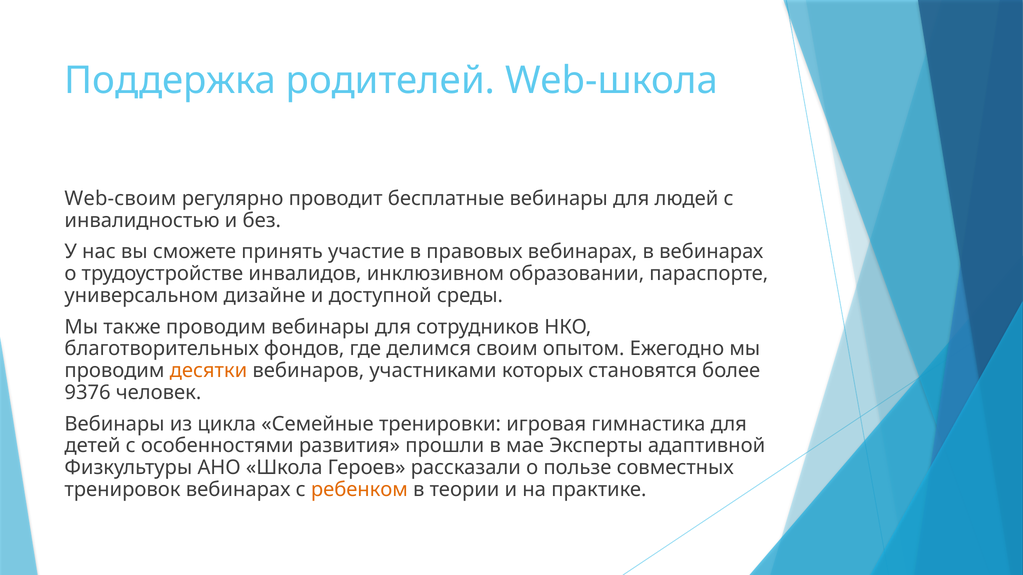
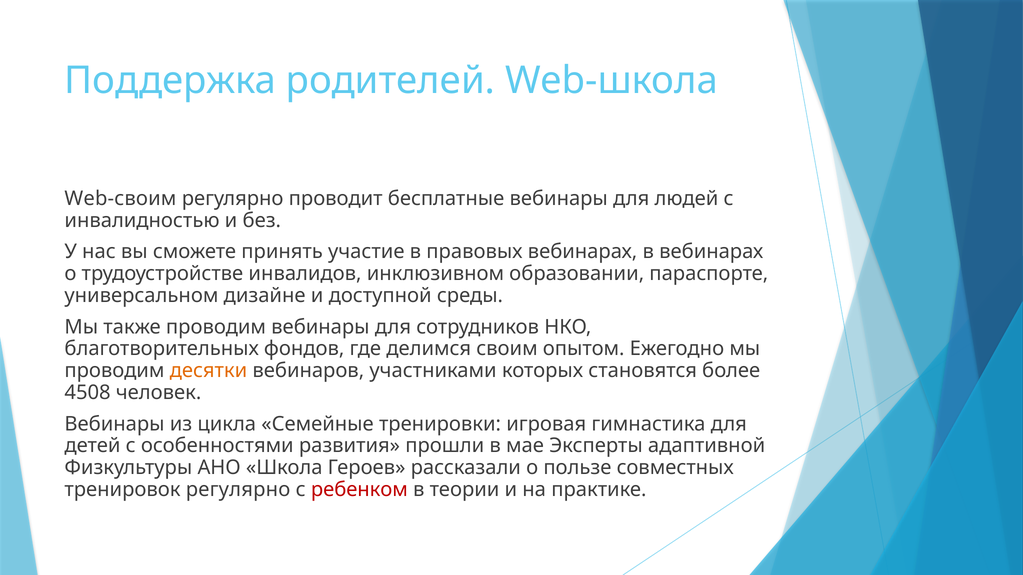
9376: 9376 -> 4508
тренировок вебинарах: вебинарах -> регулярно
ребенком colour: orange -> red
